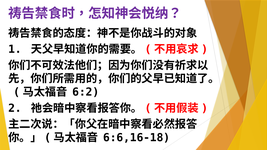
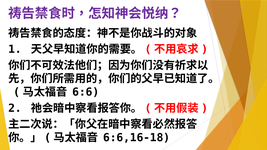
6:2: 6:2 -> 6:6
